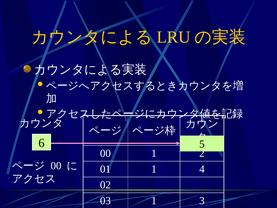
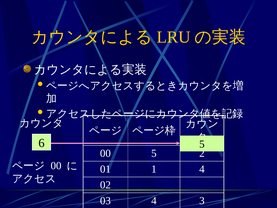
00 1: 1 -> 5
03 1: 1 -> 4
